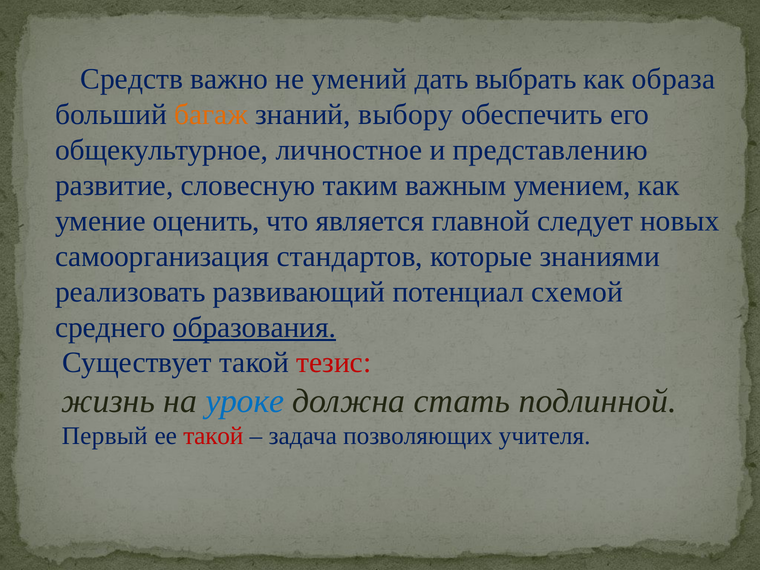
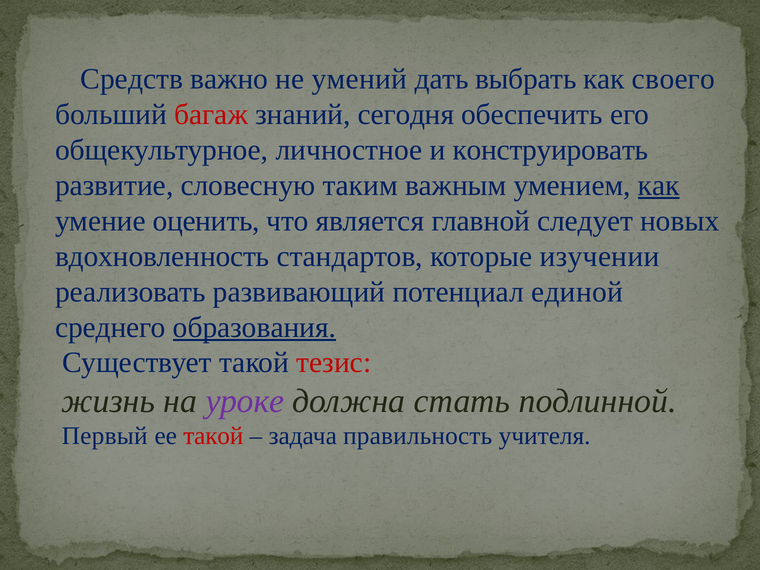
образа: образа -> своего
багаж colour: orange -> red
выбору: выбору -> сегодня
представлению: представлению -> конструировать
как at (659, 185) underline: none -> present
самоорганизация: самоорганизация -> вдохновленность
знаниями: знаниями -> изучении
схемой: схемой -> единой
уроке colour: blue -> purple
позволяющих: позволяющих -> правильность
